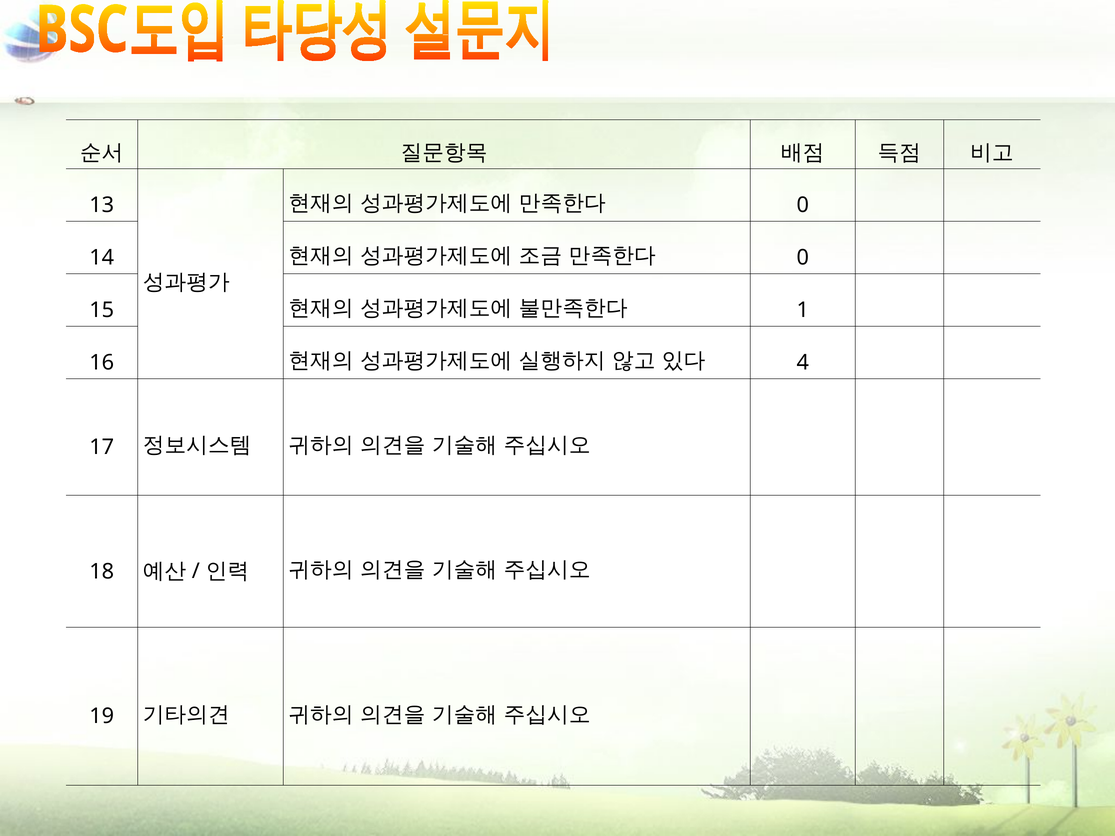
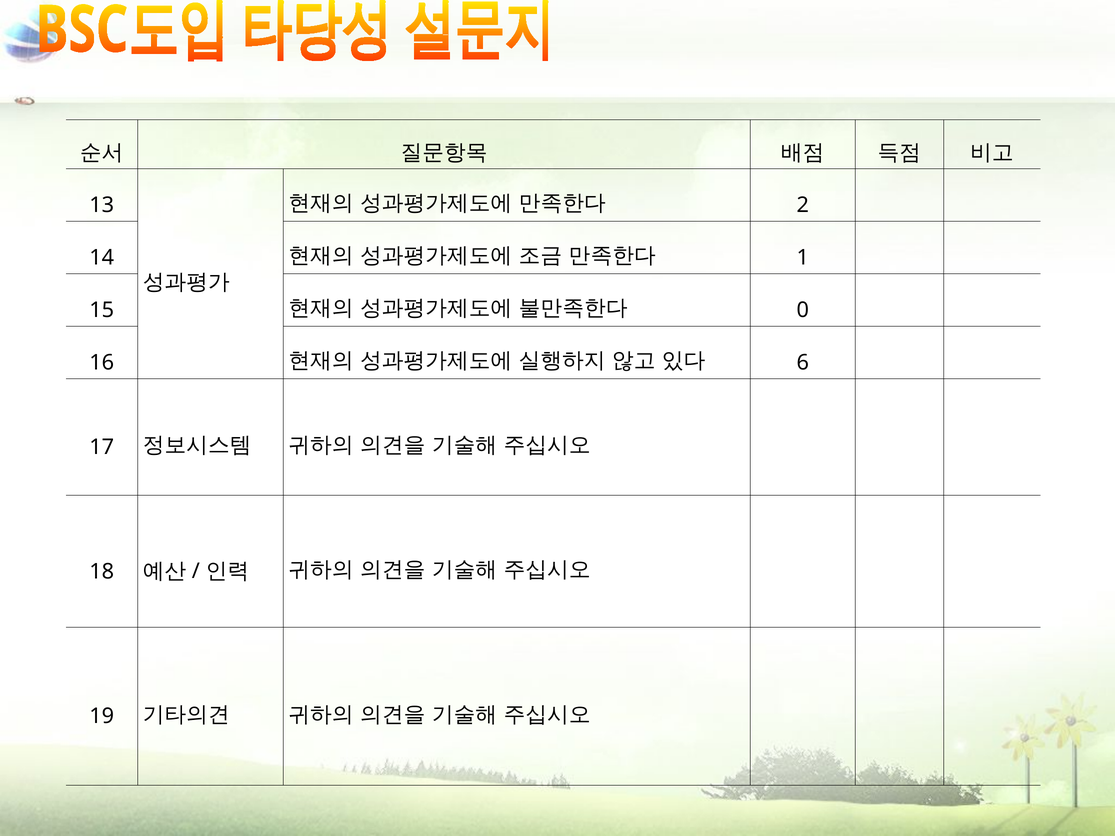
0 at (803, 205): 0 -> 2
0 at (803, 258): 0 -> 1
1: 1 -> 0
4: 4 -> 6
